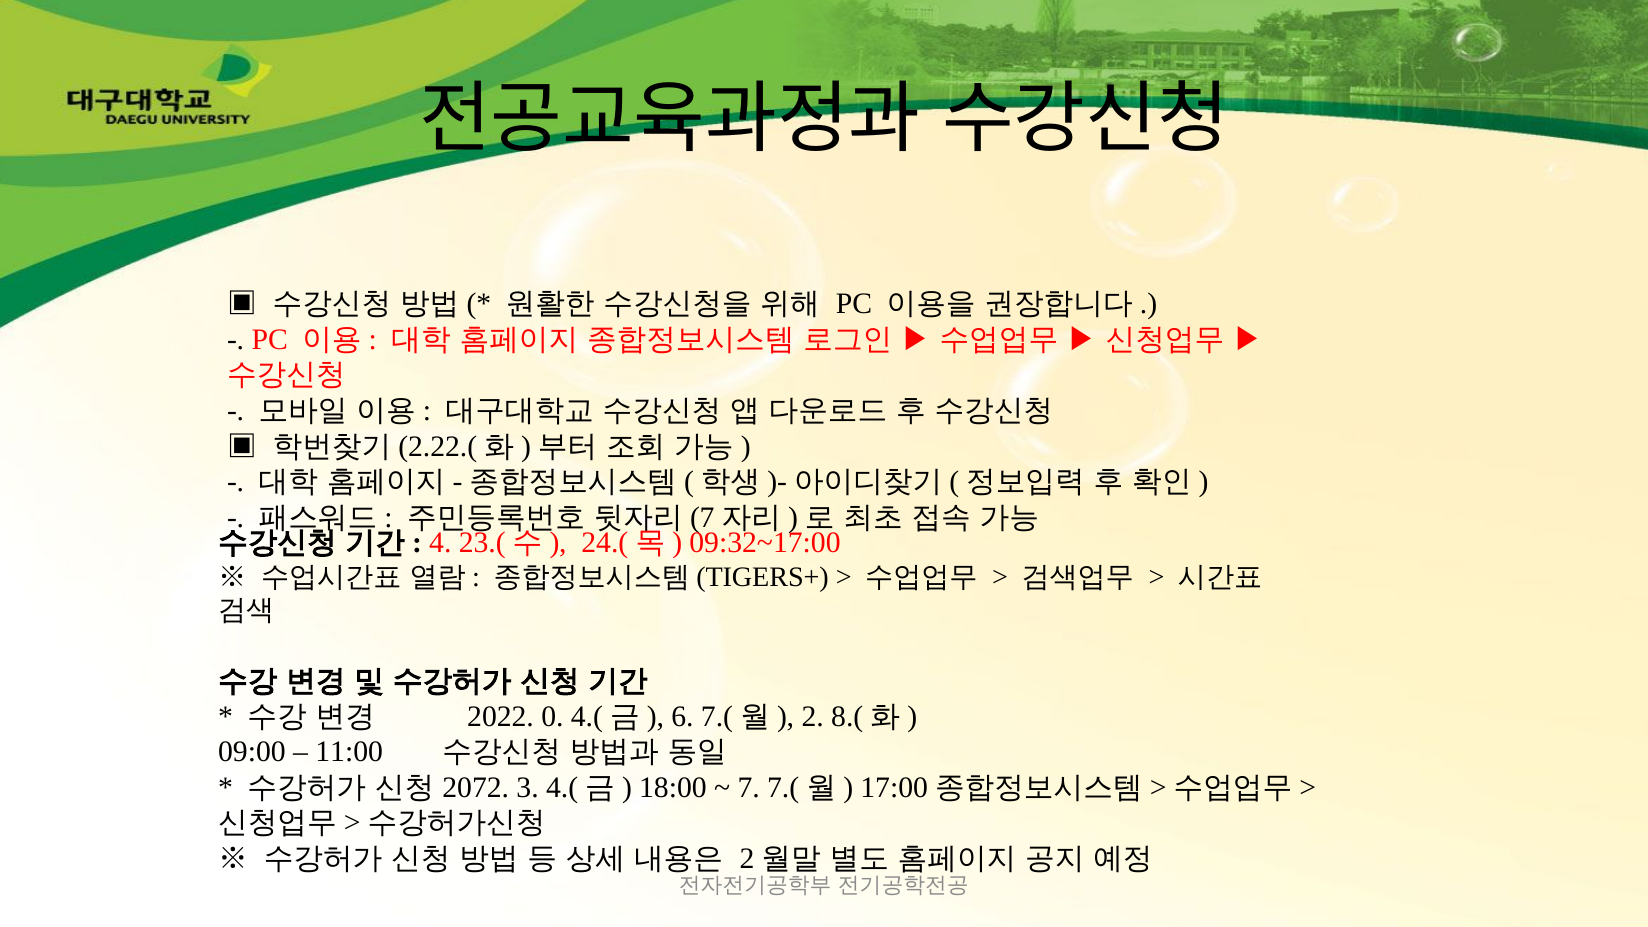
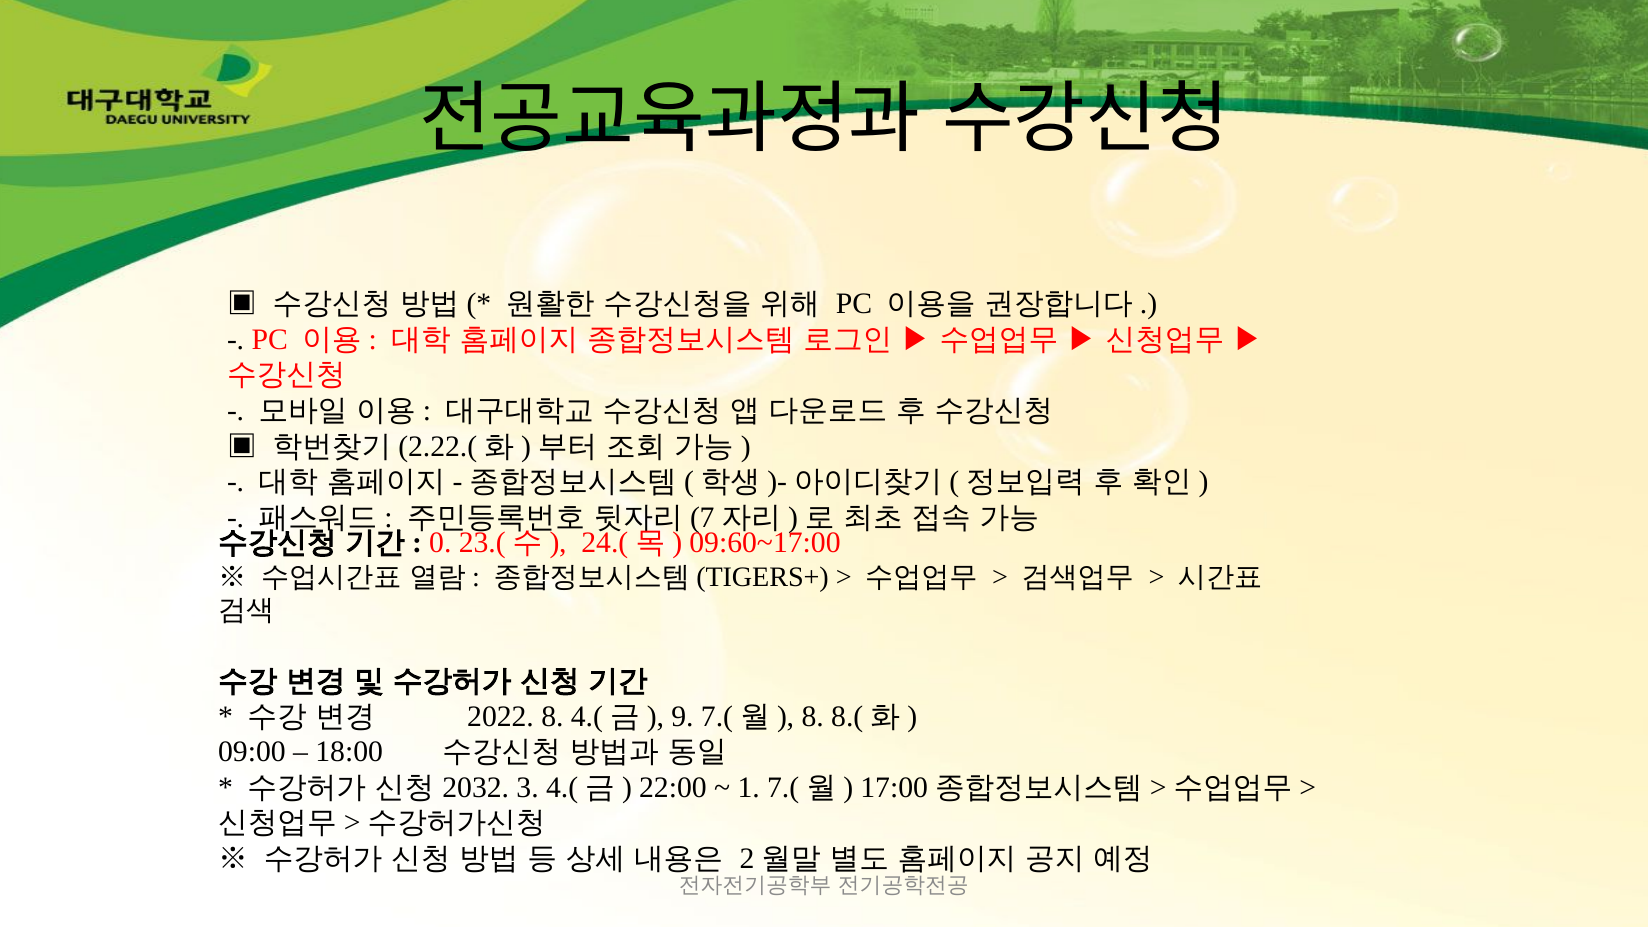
4: 4 -> 0
09:32~17:00: 09:32~17:00 -> 09:60~17:00
2022 0: 0 -> 8
6: 6 -> 9
2 at (813, 716): 2 -> 8
11:00: 11:00 -> 18:00
2072: 2072 -> 2032
18:00: 18:00 -> 22:00
7: 7 -> 1
